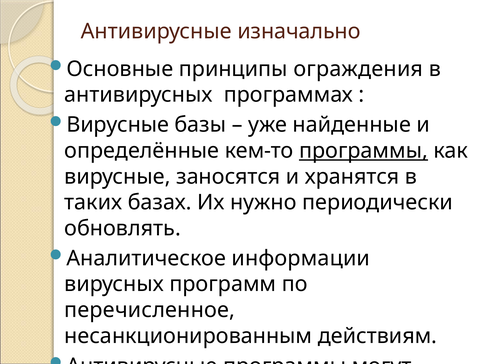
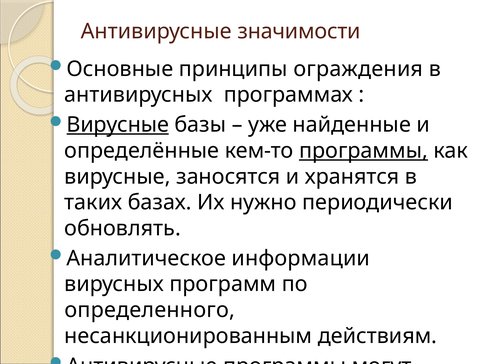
изначально: изначально -> значимости
Вирусные at (118, 125) underline: none -> present
перечисленное: перечисленное -> определенного
